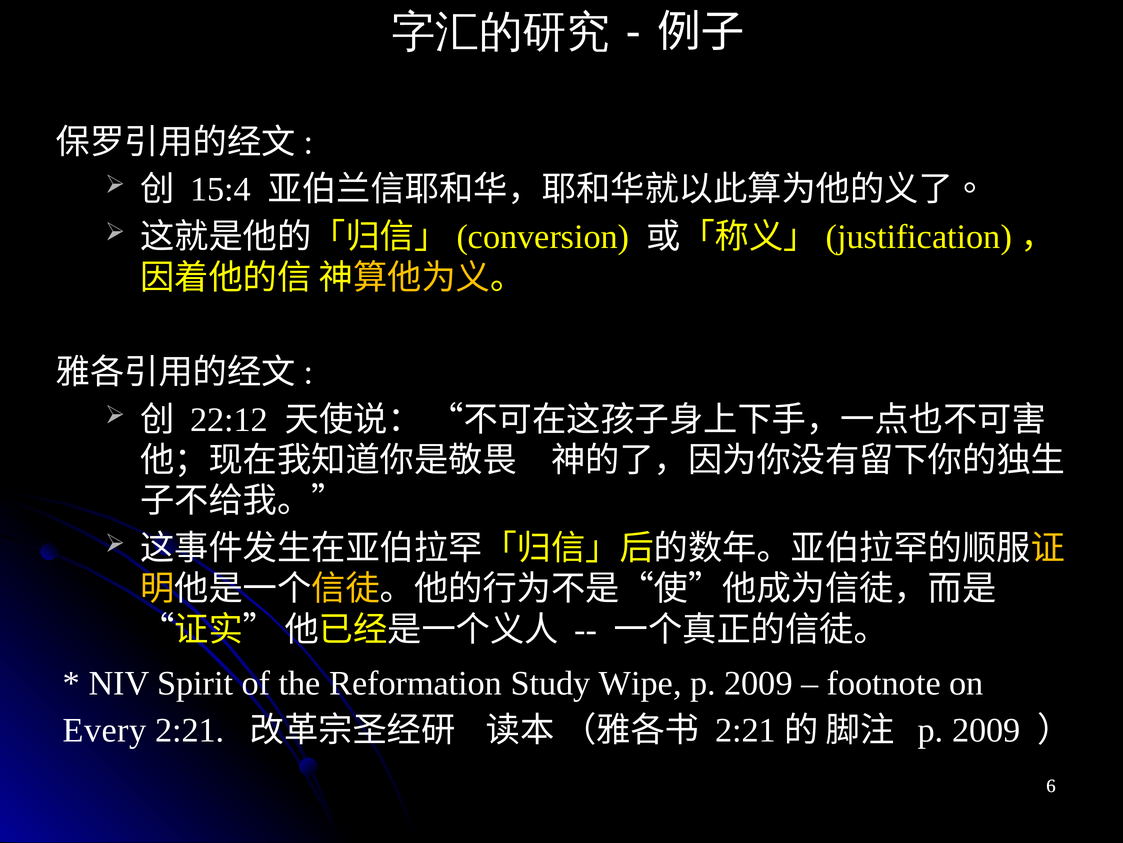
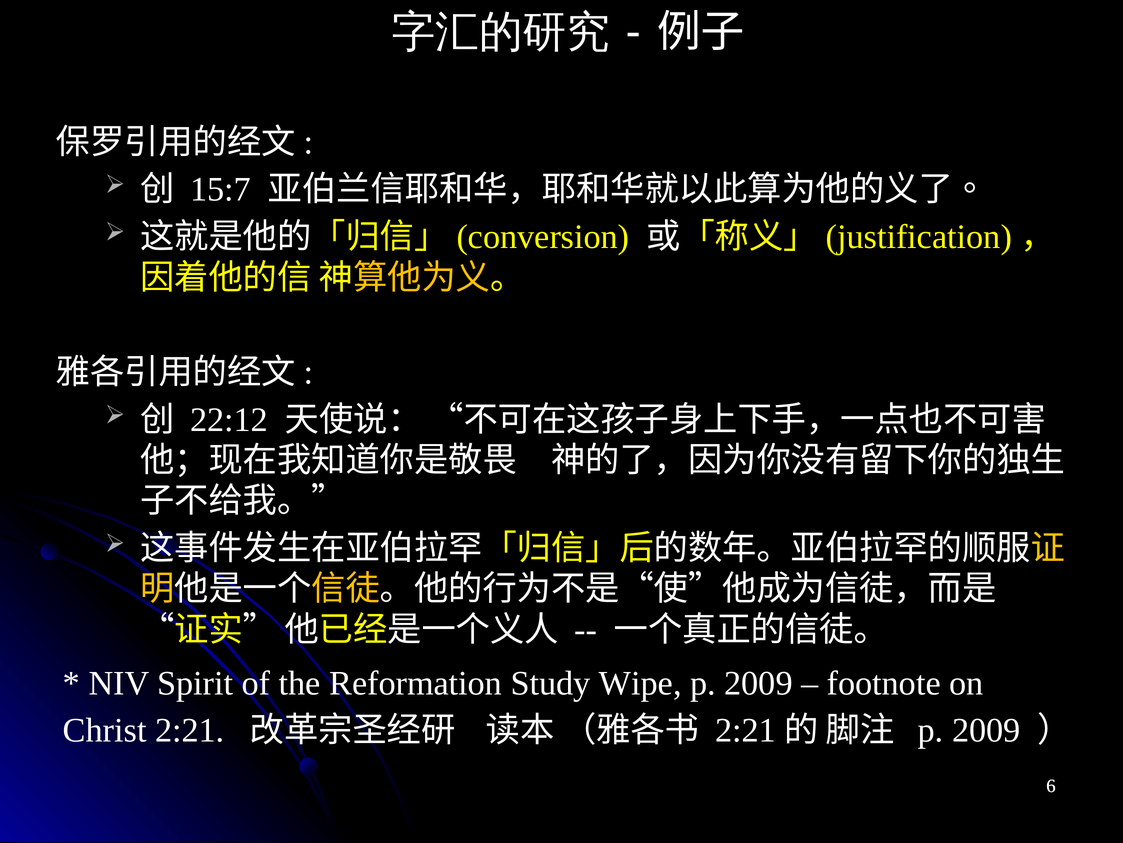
15:4: 15:4 -> 15:7
Every: Every -> Christ
